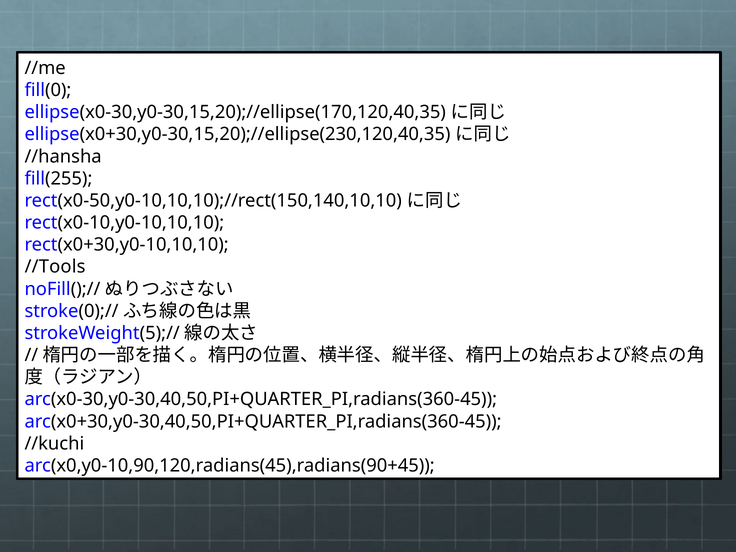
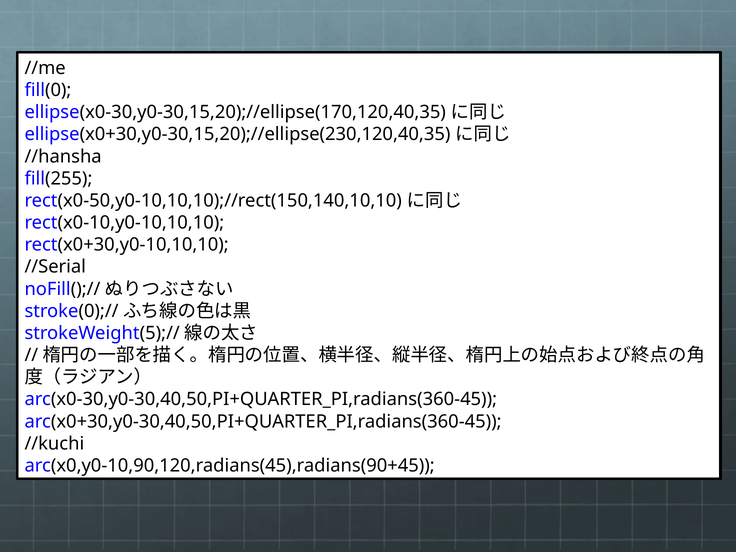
//Tools: //Tools -> //Serial
